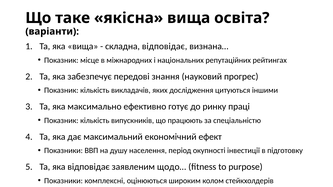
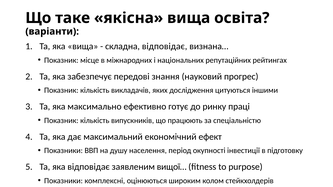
щодо…: щодо… -> вищої…
